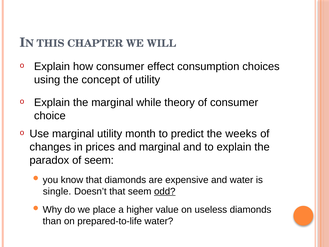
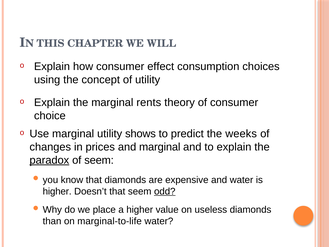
while: while -> rents
month: month -> shows
paradox underline: none -> present
single at (57, 191): single -> higher
prepared-to-life: prepared-to-life -> marginal-to-life
